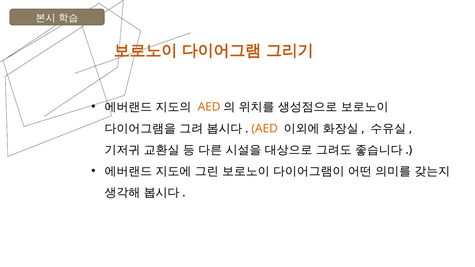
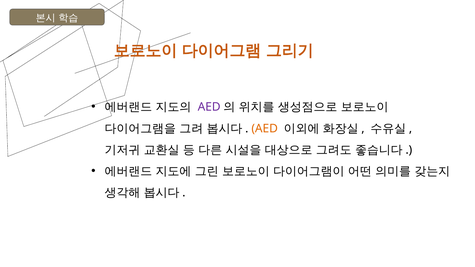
AED at (209, 107) colour: orange -> purple
